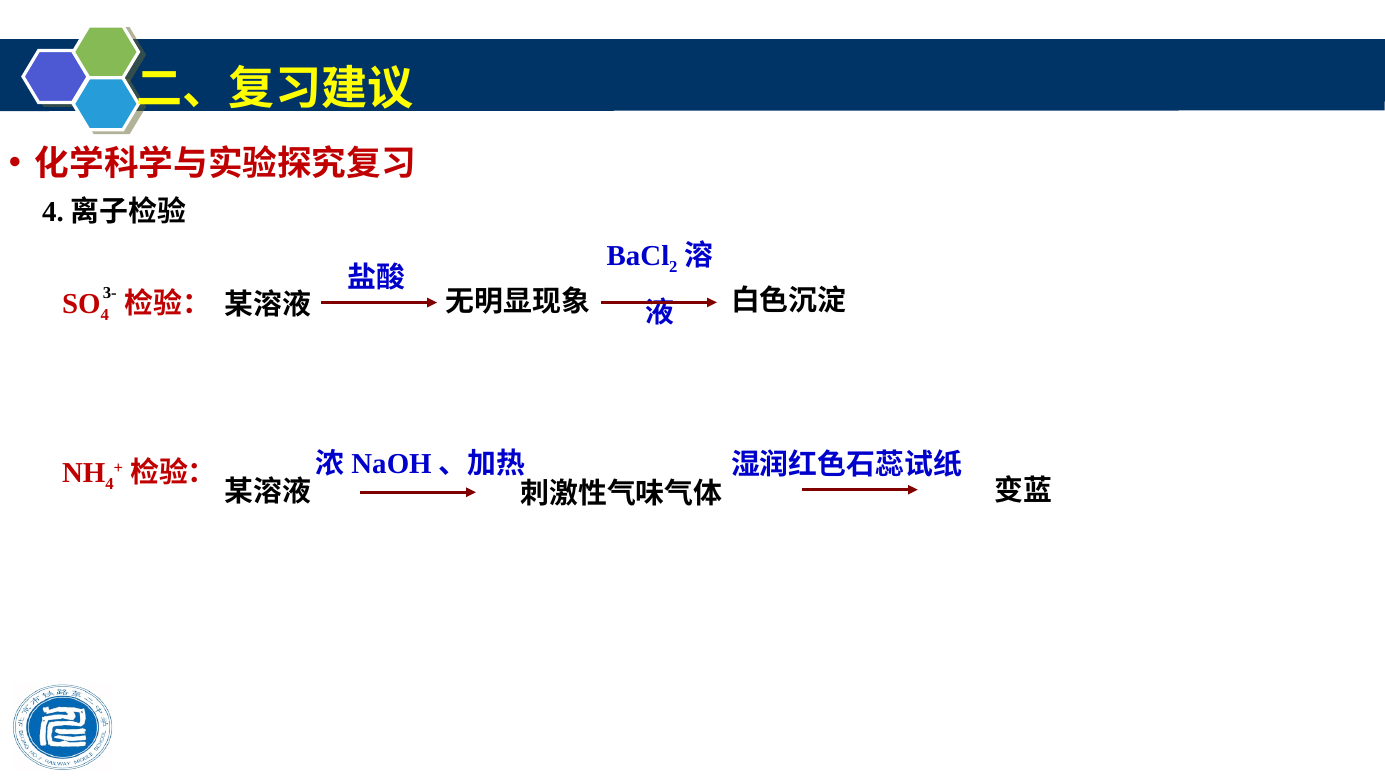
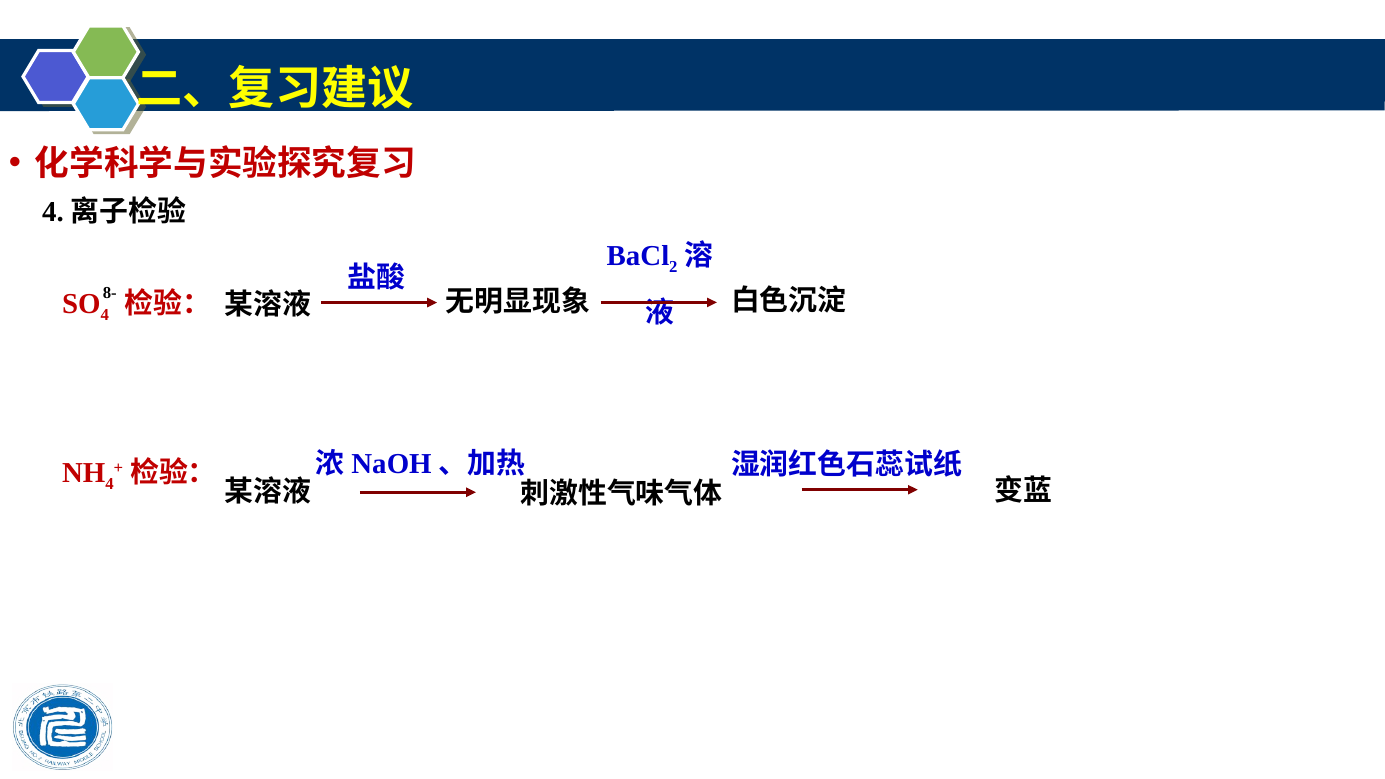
3-: 3- -> 8-
